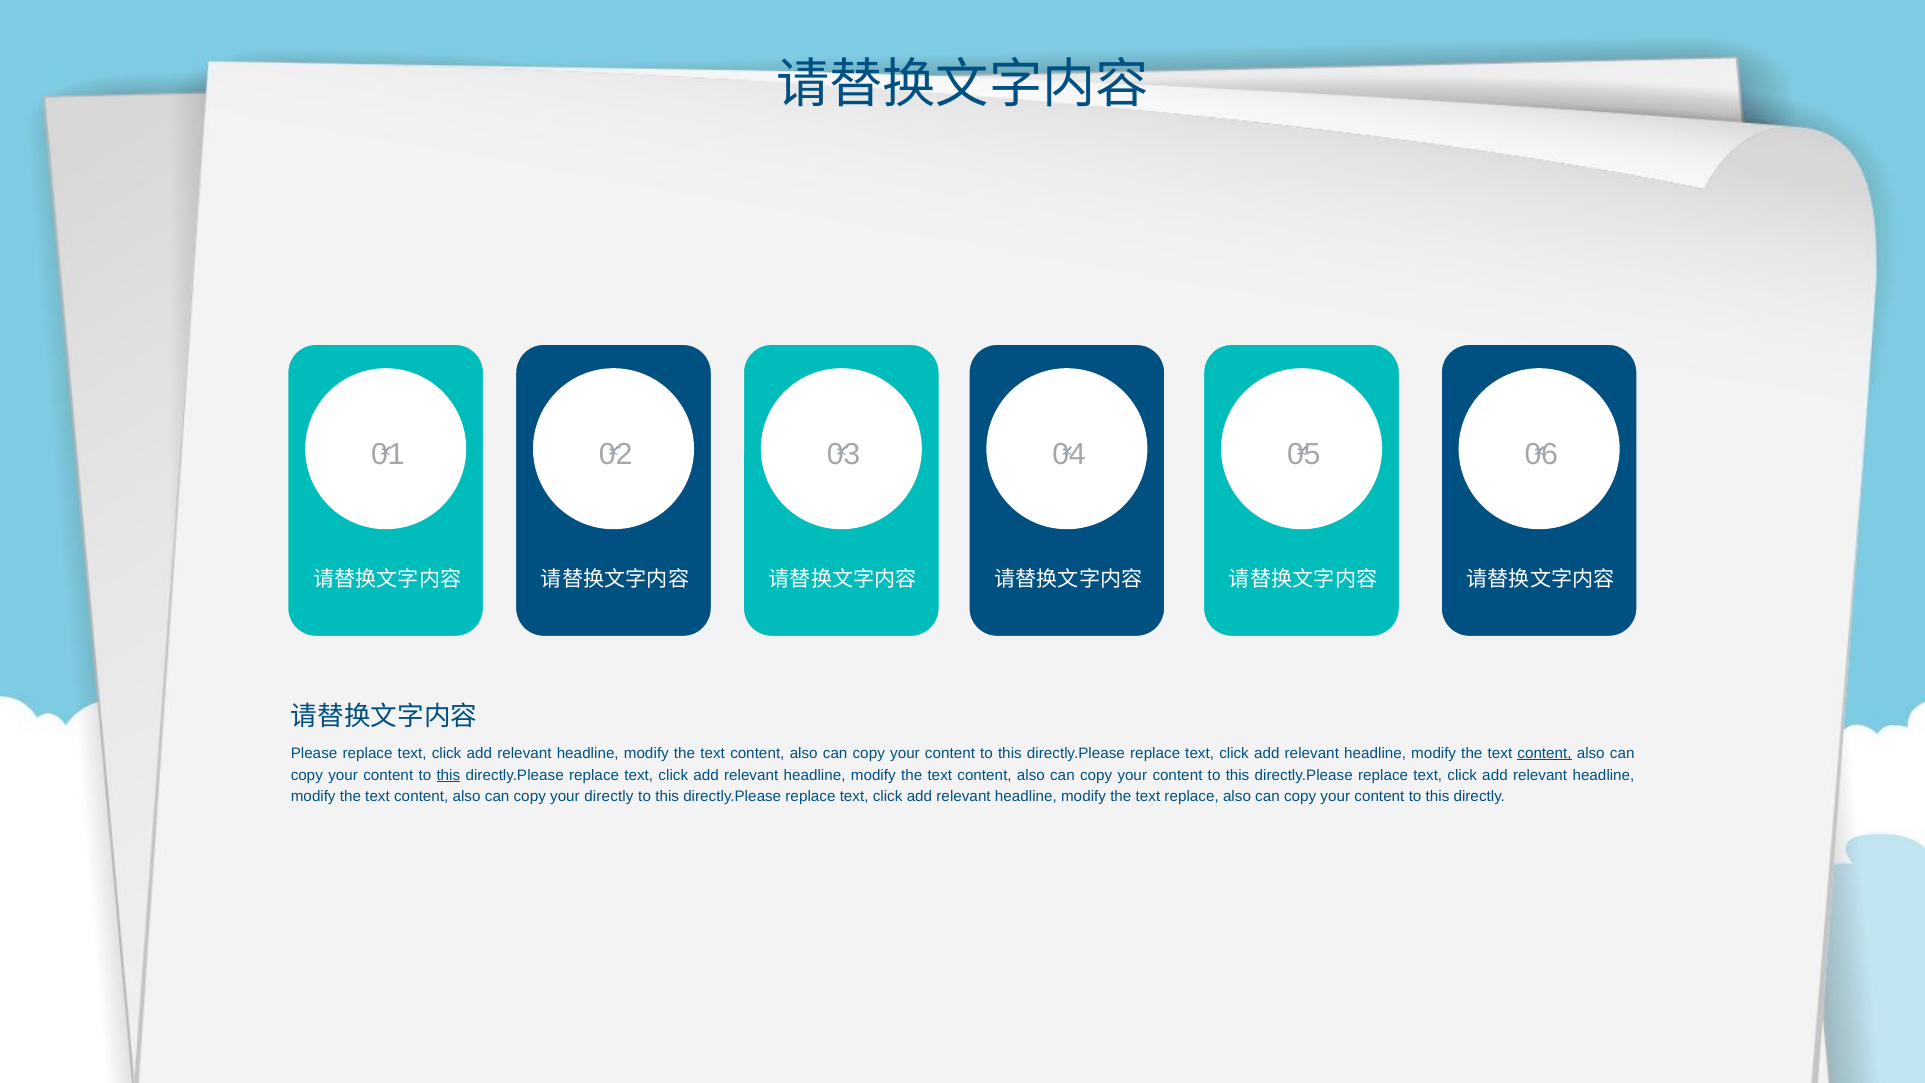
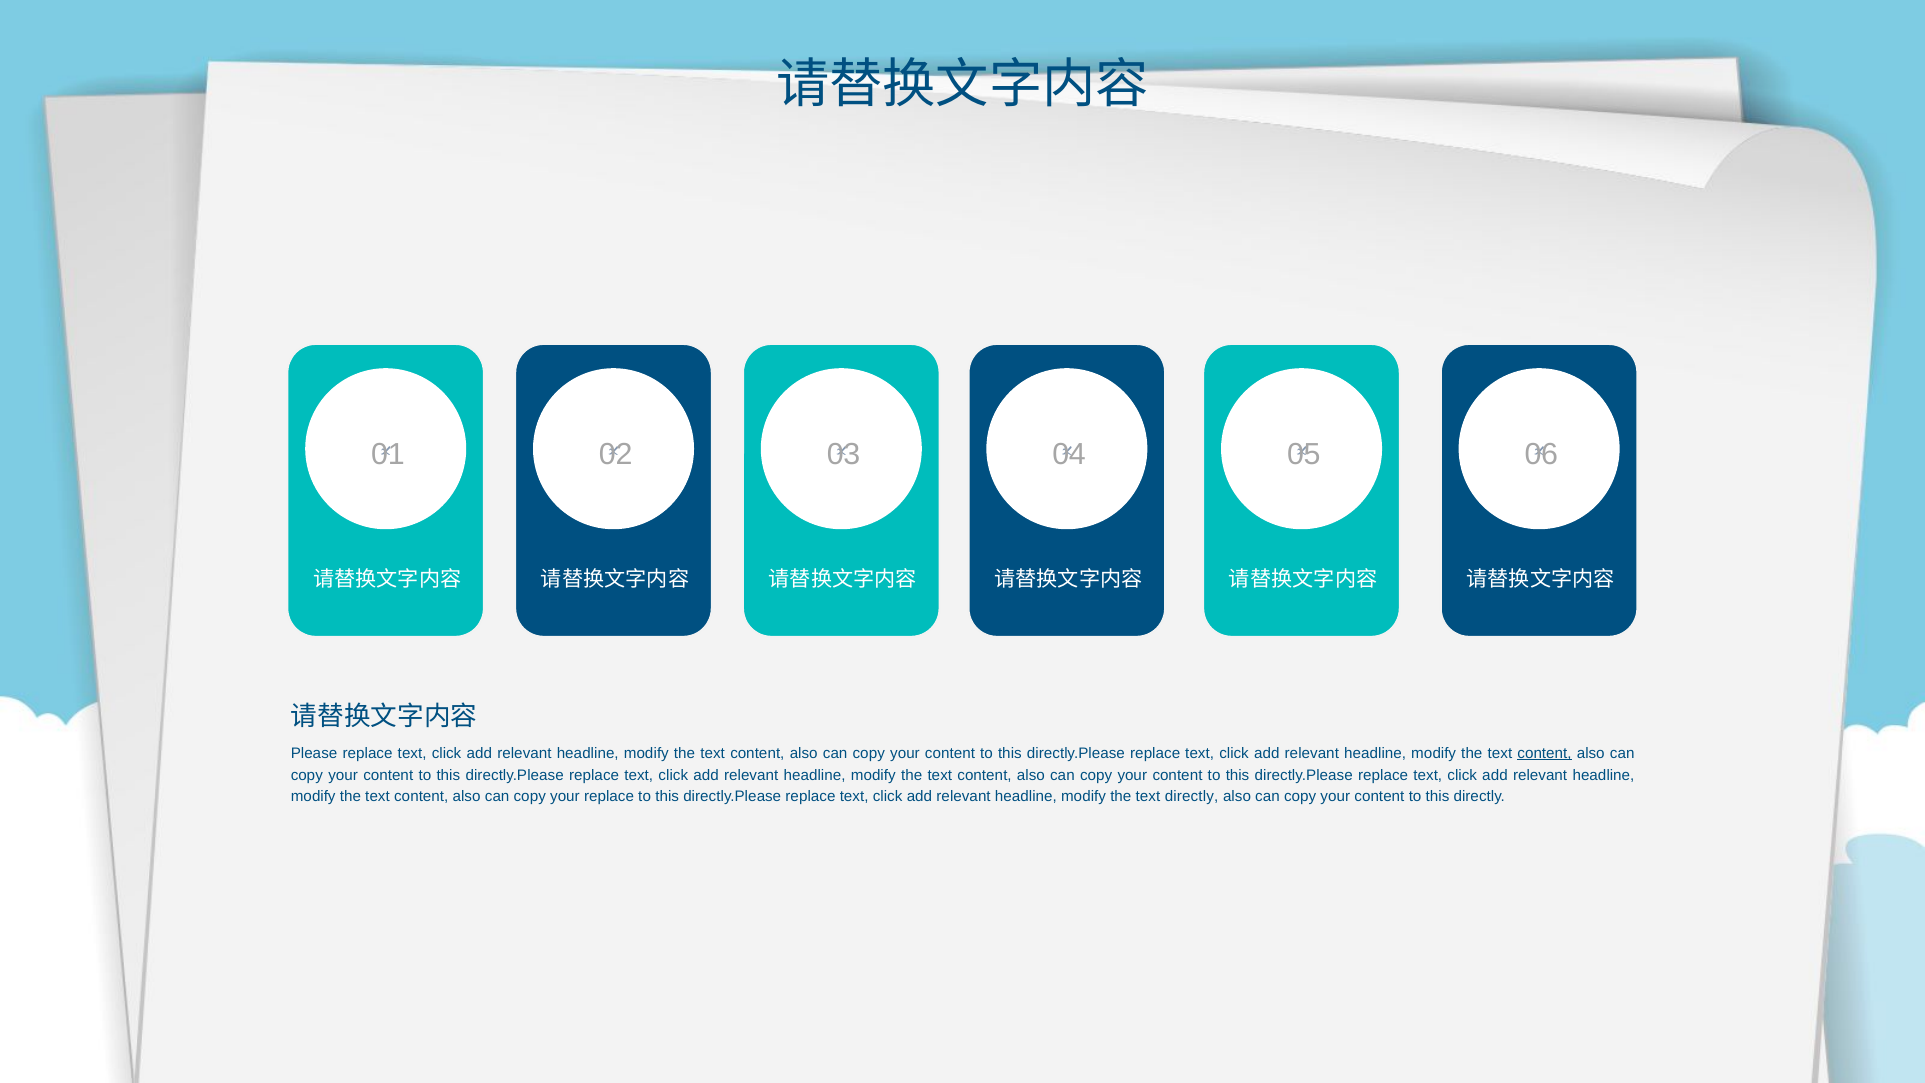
this at (448, 775) underline: present -> none
your directly: directly -> replace
text replace: replace -> directly
